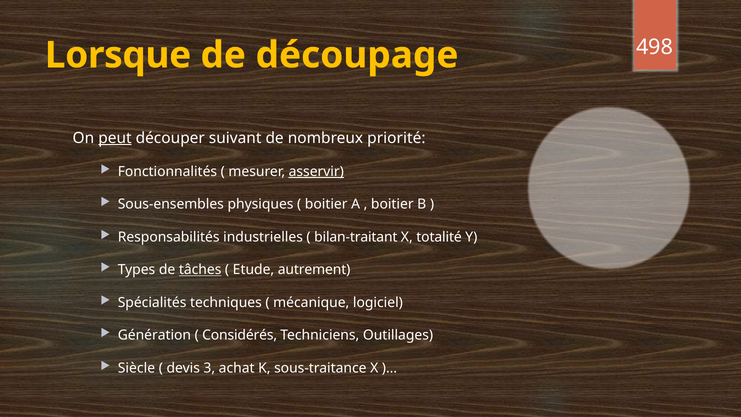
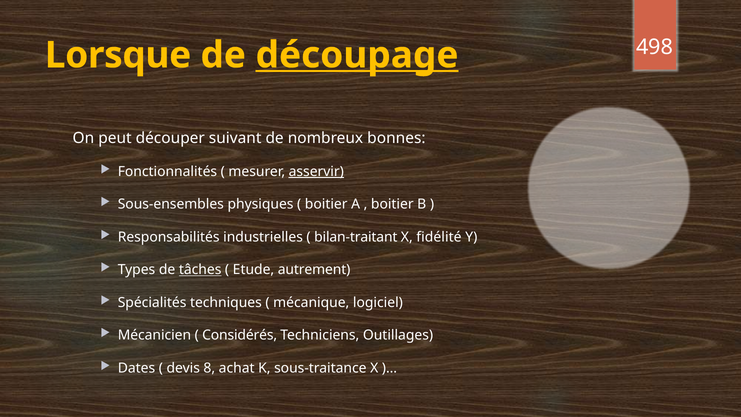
découpage underline: none -> present
peut underline: present -> none
priorité: priorité -> bonnes
totalité: totalité -> fidélité
Génération: Génération -> Mécanicien
Siècle: Siècle -> Dates
3: 3 -> 8
